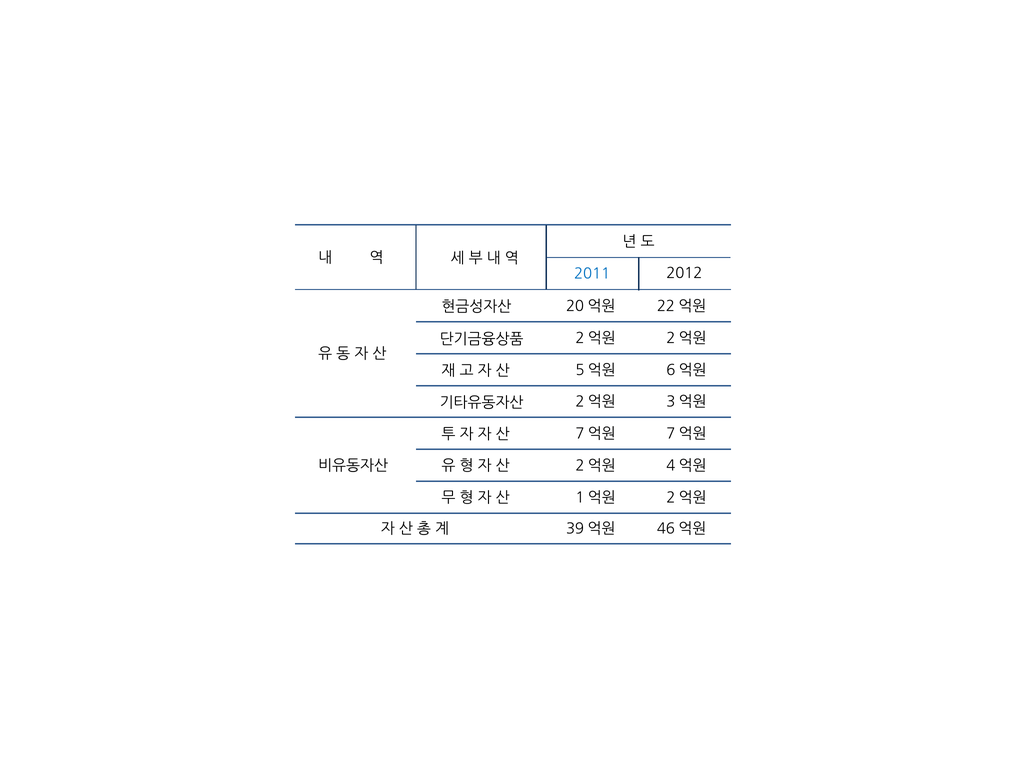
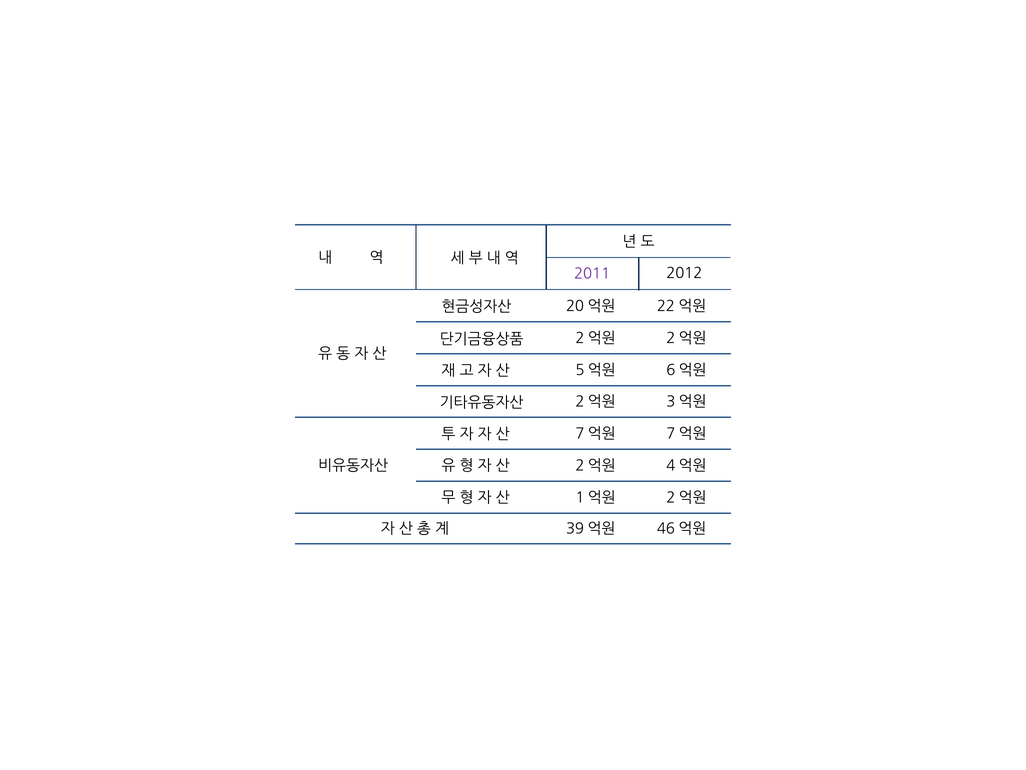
2011 colour: blue -> purple
